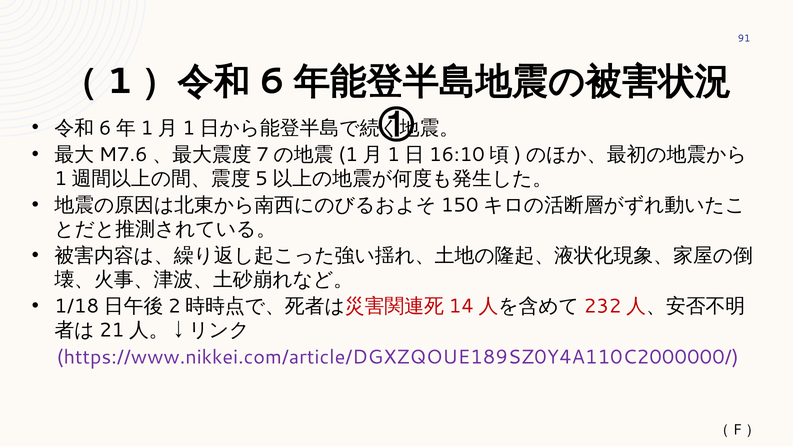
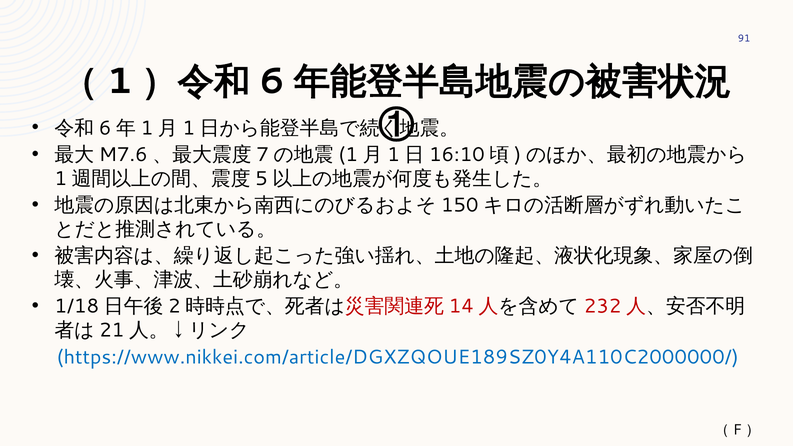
https://www.nikkei.com/article/DGXZQOUE189SZ0Y4A110C2000000/ colour: purple -> blue
